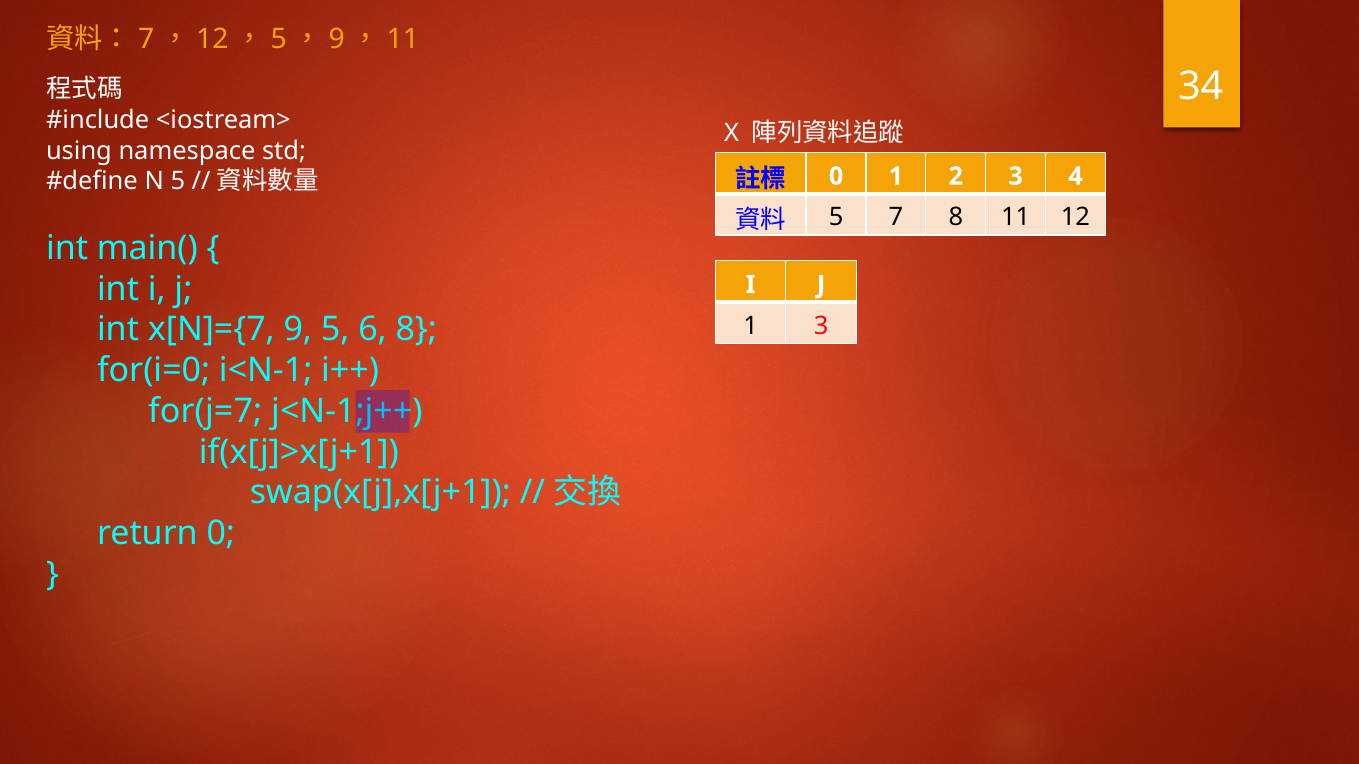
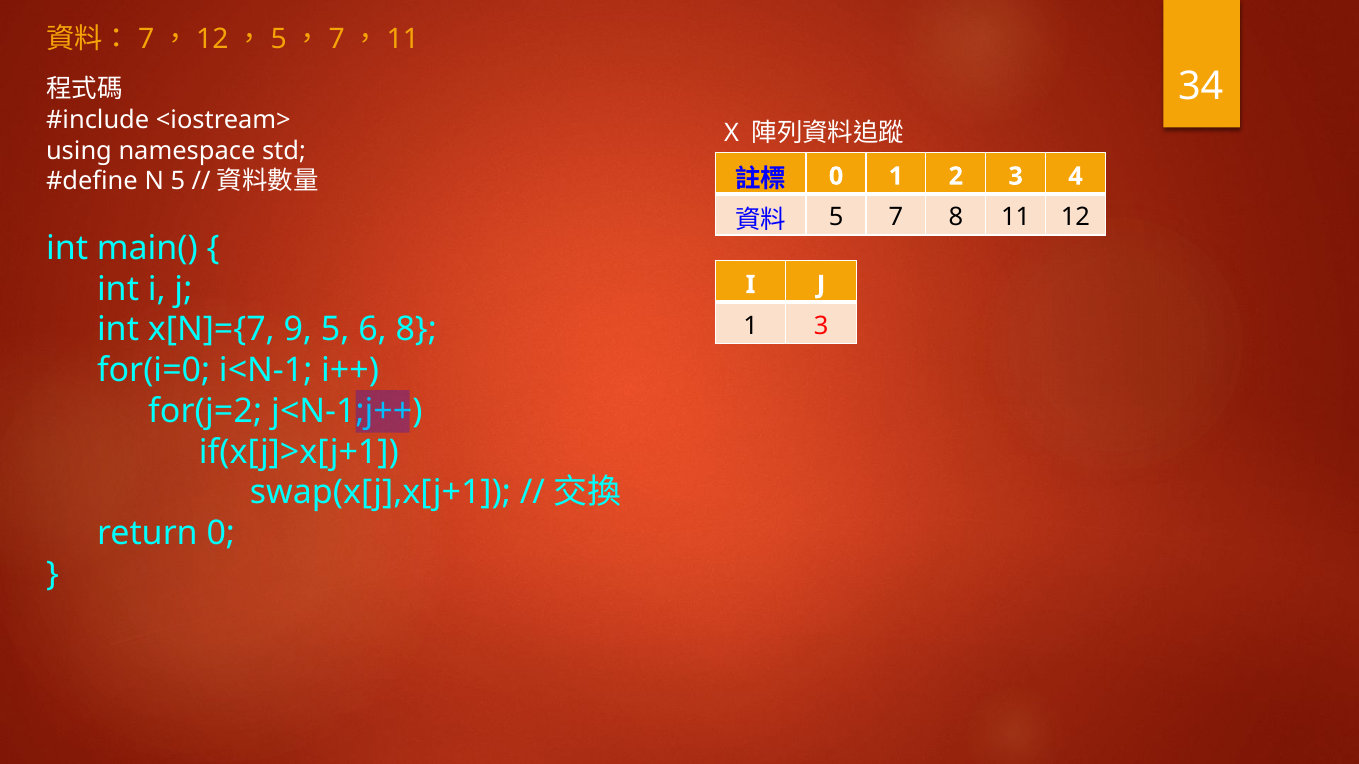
9 at (337, 40): 9 -> 7
for(j=7: for(j=7 -> for(j=2
